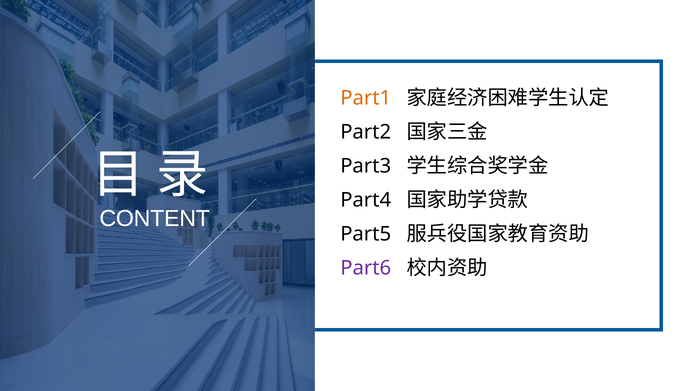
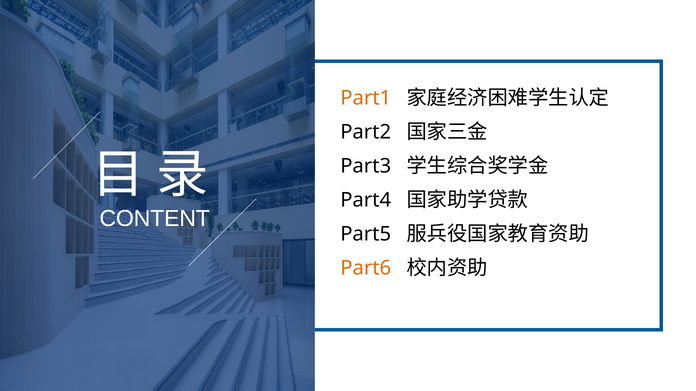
Part6 colour: purple -> orange
